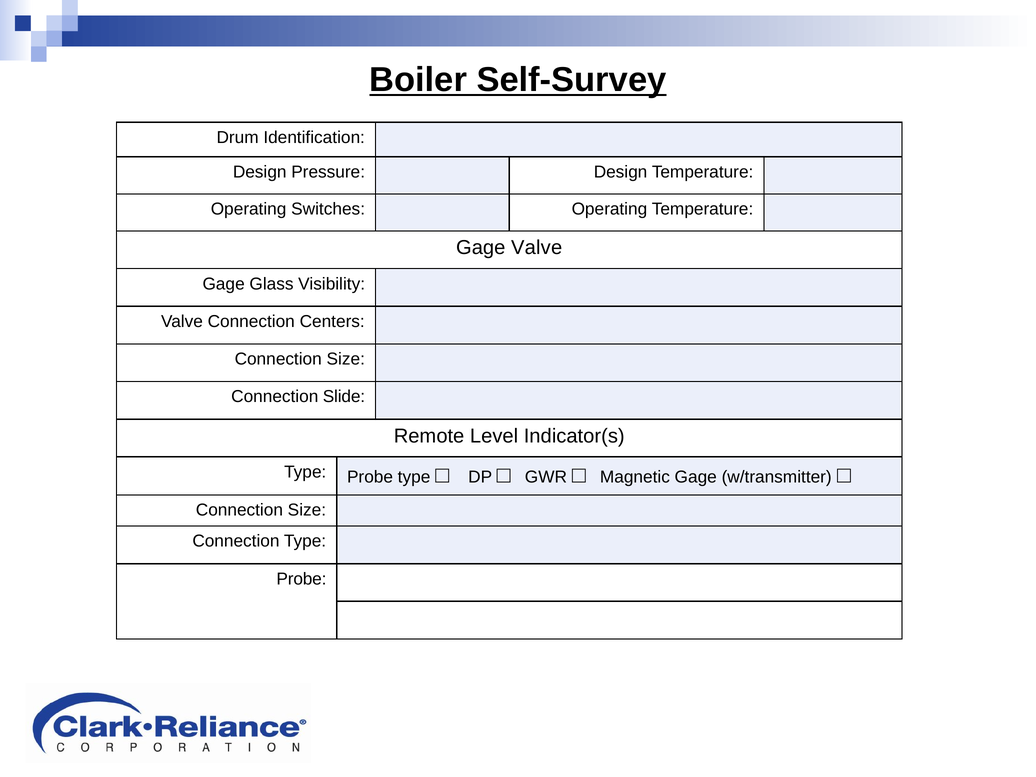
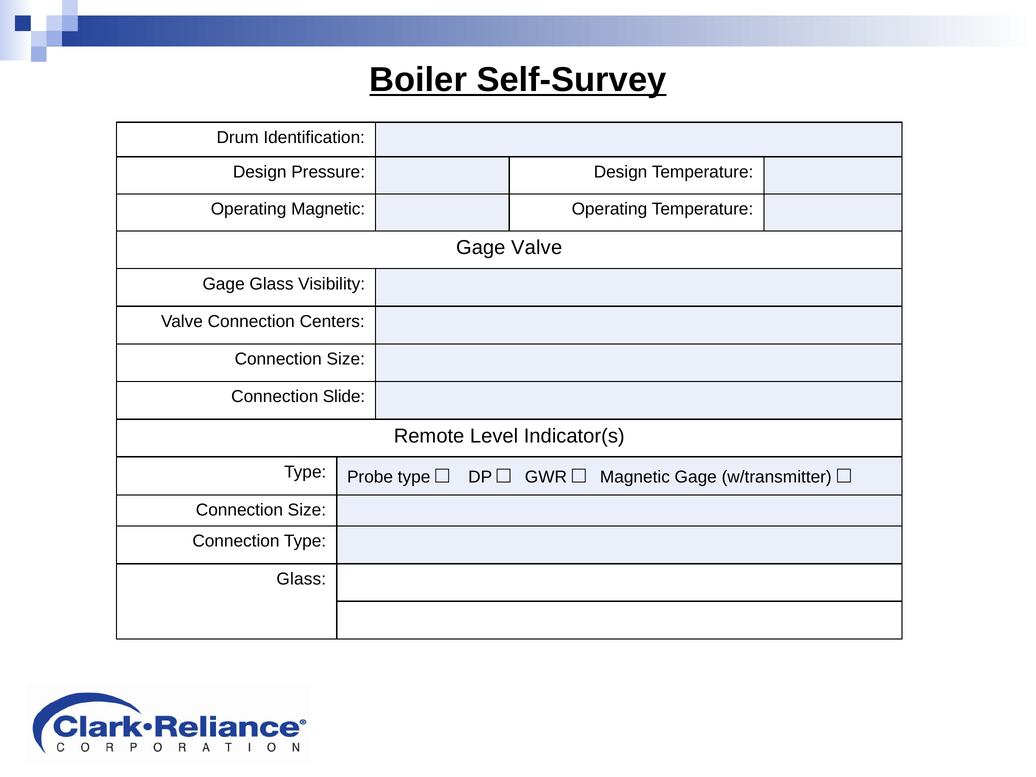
Operating Switches: Switches -> Magnetic
Probe at (301, 579): Probe -> Glass
